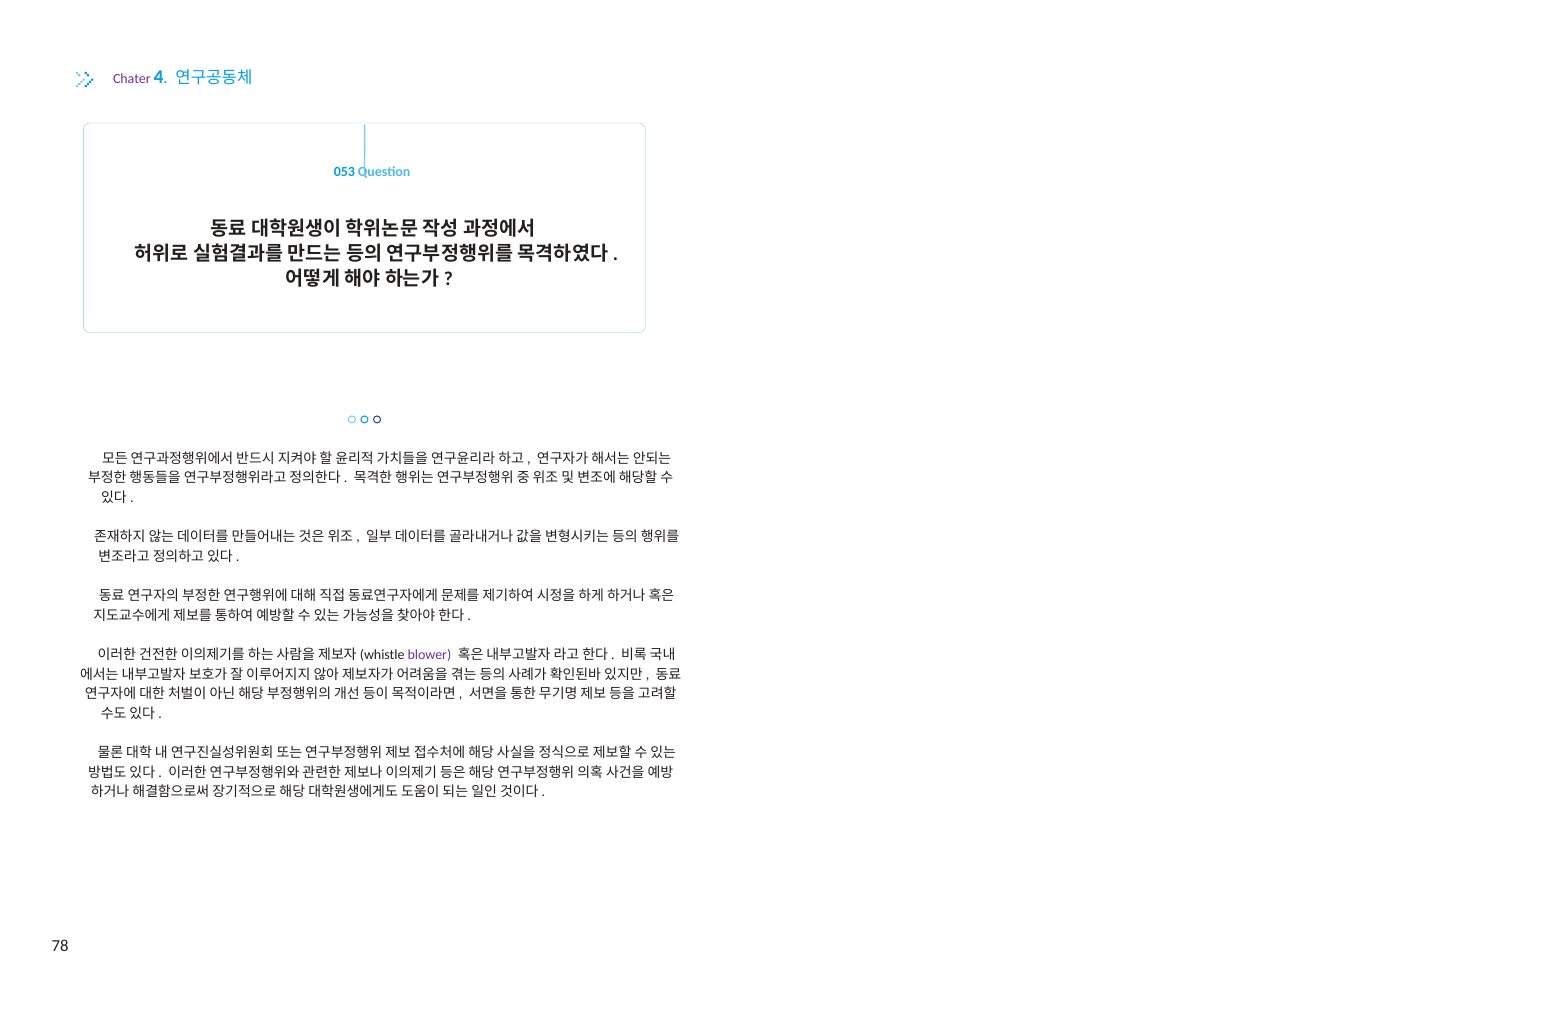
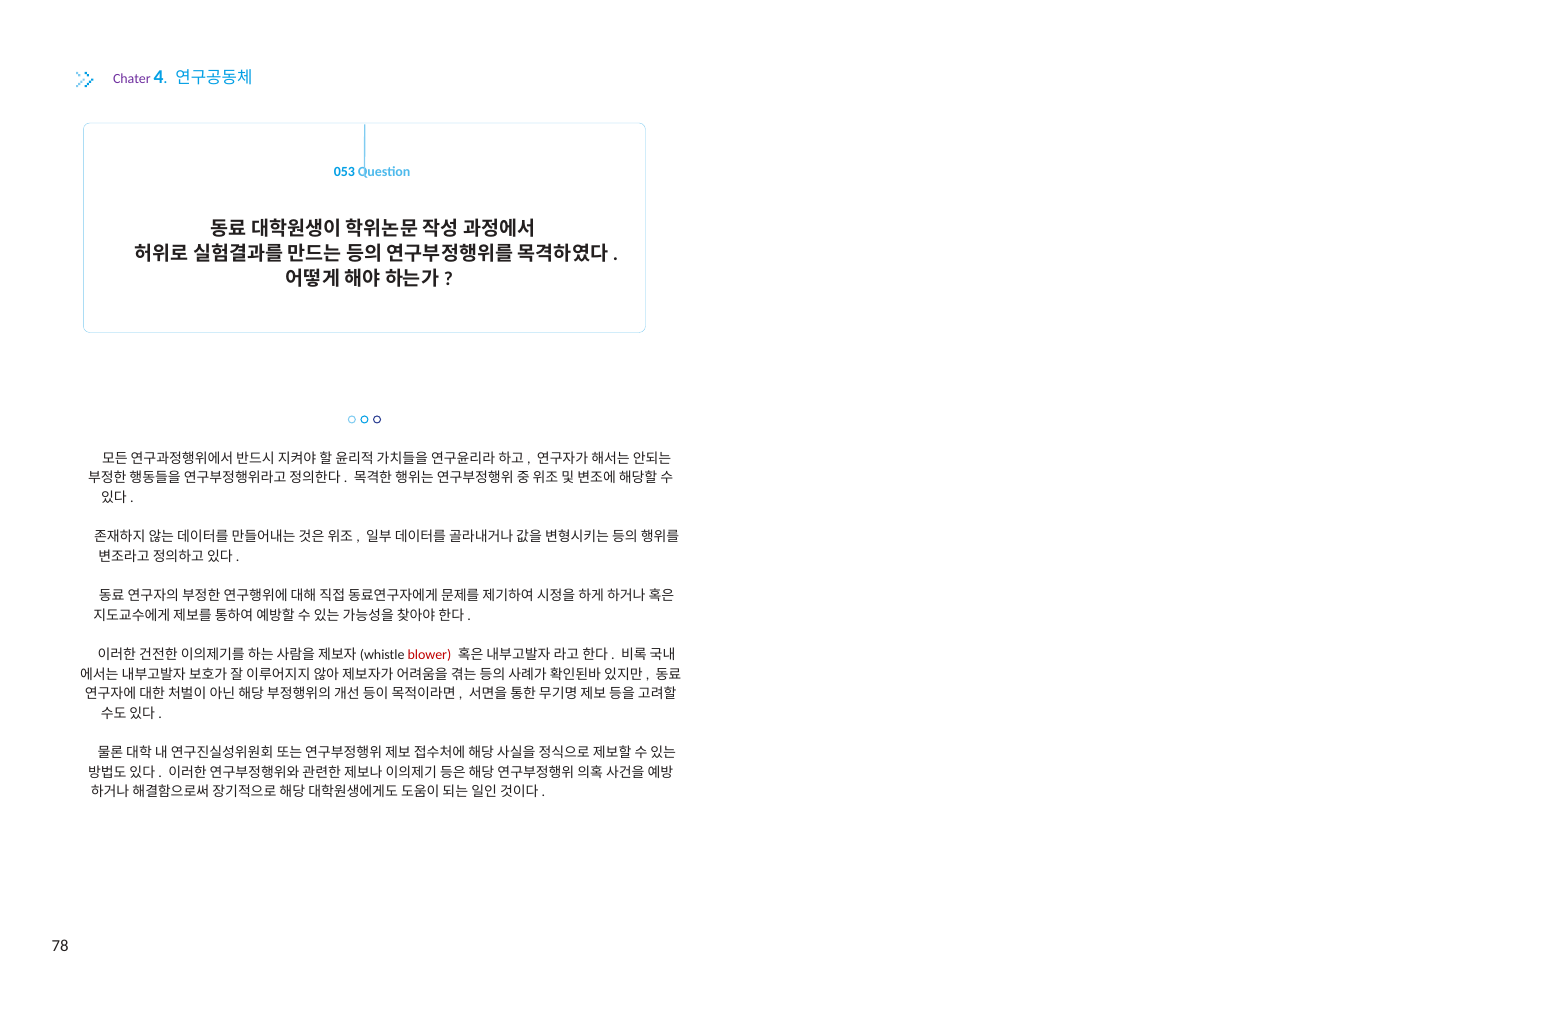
blower colour: purple -> red
